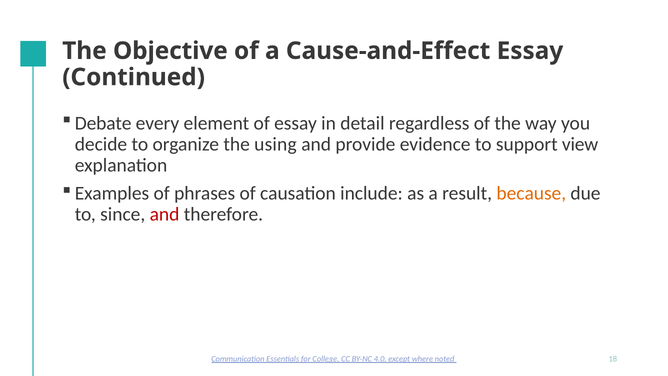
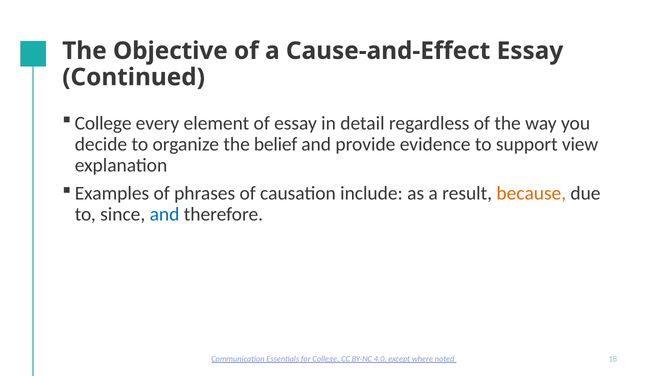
Debate at (103, 123): Debate -> College
using: using -> belief
and at (165, 214) colour: red -> blue
